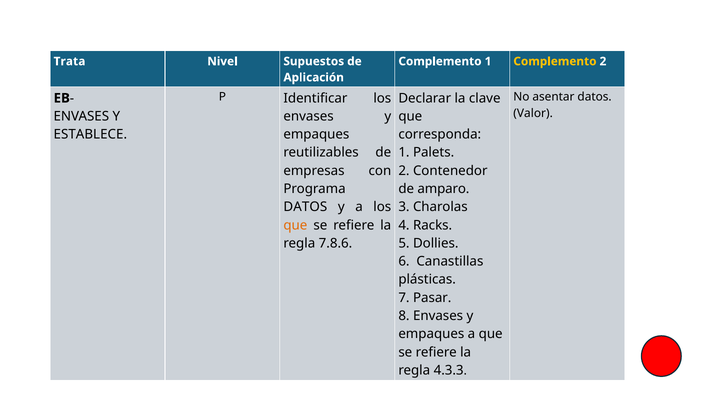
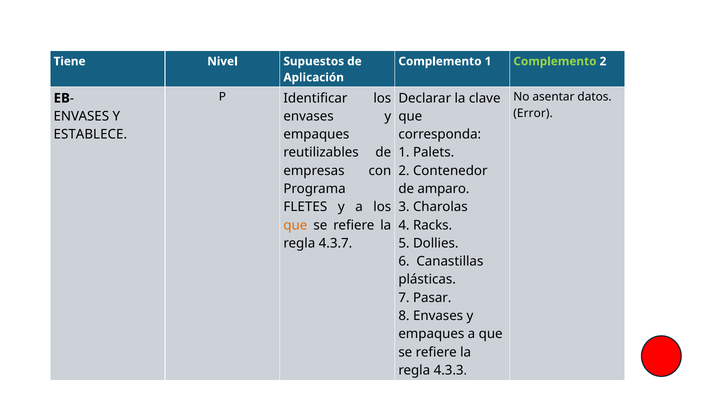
Trata: Trata -> Tiene
Complemento at (555, 61) colour: yellow -> light green
Valor: Valor -> Error
DATOS at (305, 207): DATOS -> FLETES
7.8.6: 7.8.6 -> 4.3.7
